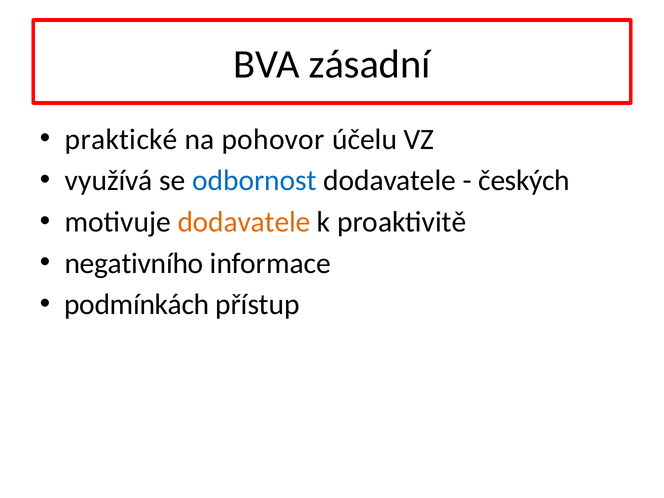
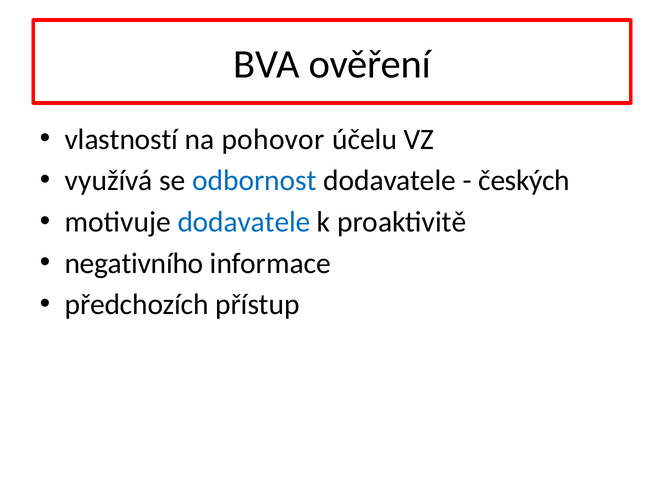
zásadní: zásadní -> ověření
praktické: praktické -> vlastností
dodavatele at (244, 222) colour: orange -> blue
podmínkách: podmínkách -> předchozích
